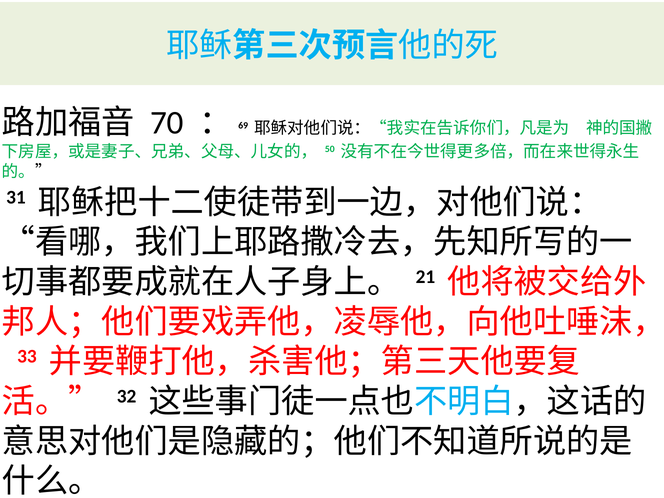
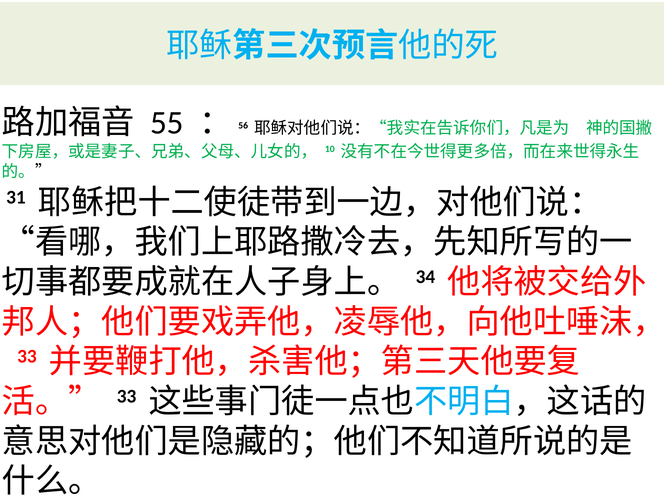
70: 70 -> 55
69: 69 -> 56
50: 50 -> 10
21: 21 -> 34
32 at (127, 396): 32 -> 33
